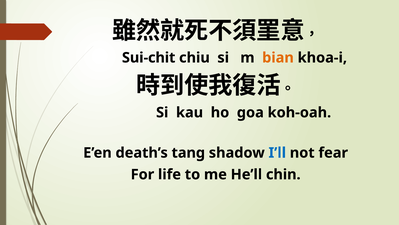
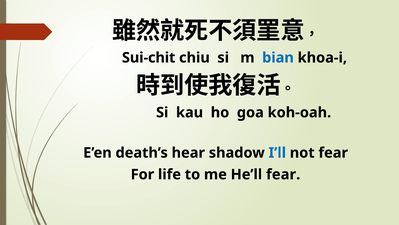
bian colour: orange -> blue
tang: tang -> hear
He’ll chin: chin -> fear
